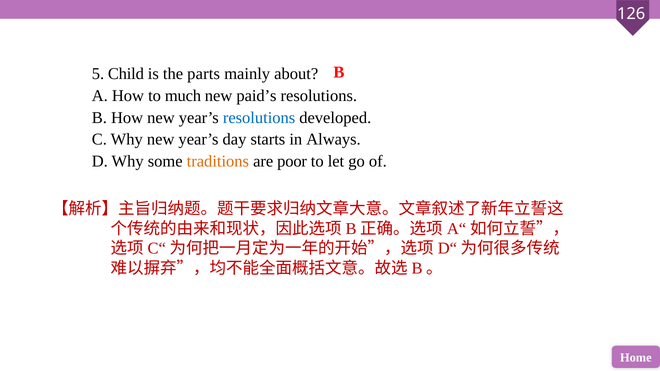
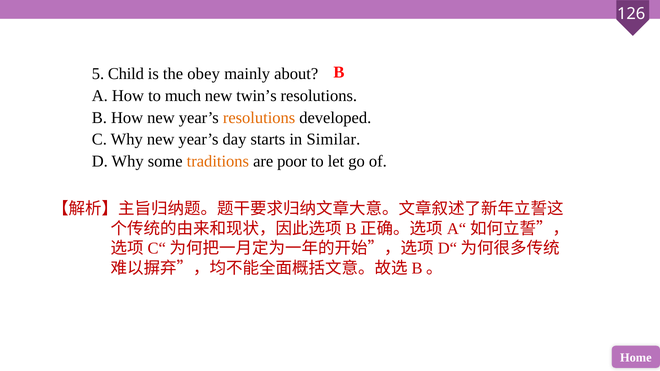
parts: parts -> obey
paid’s: paid’s -> twin’s
resolutions at (259, 118) colour: blue -> orange
Always: Always -> Similar
